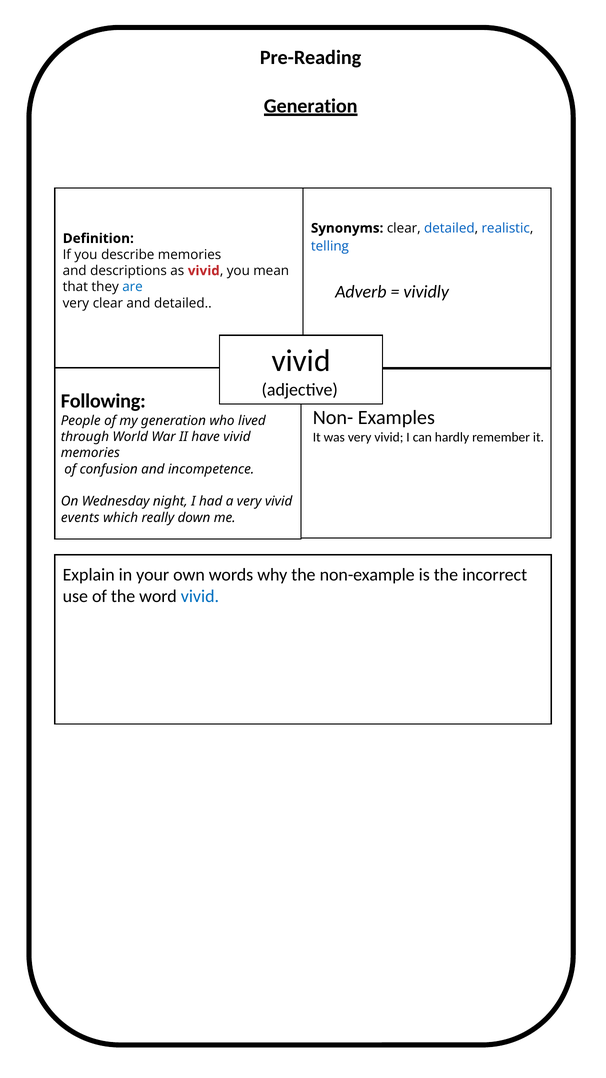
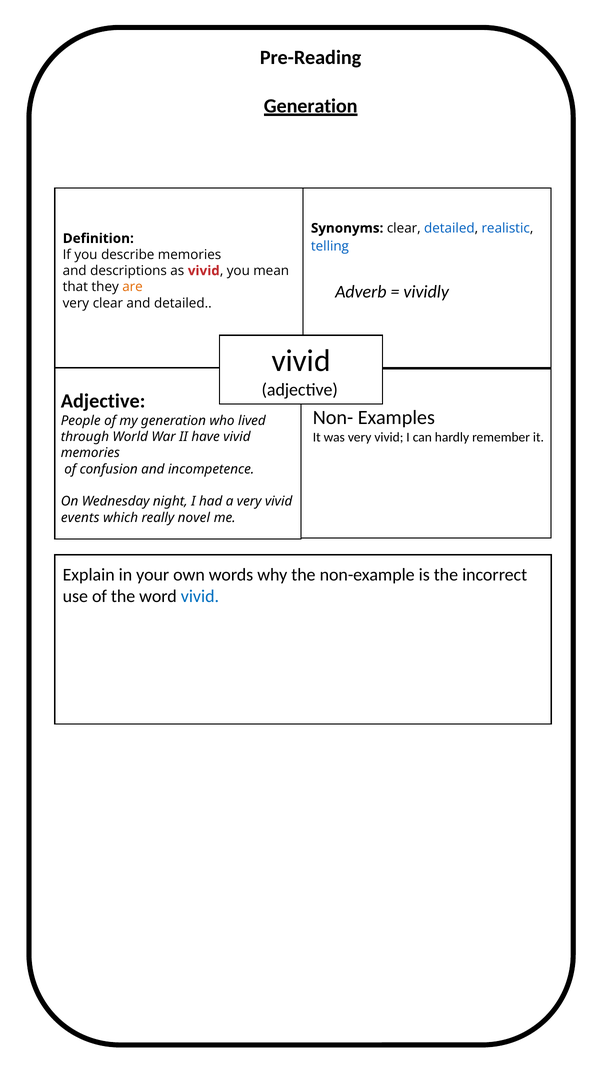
are colour: blue -> orange
Following at (103, 401): Following -> Adjective
down: down -> novel
